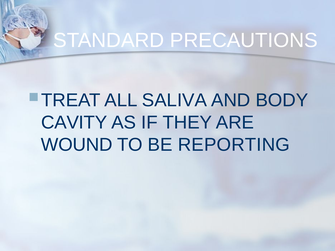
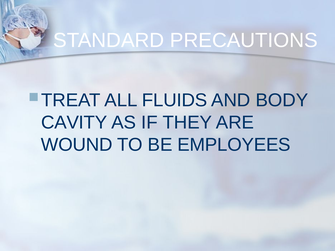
SALIVA: SALIVA -> FLUIDS
REPORTING: REPORTING -> EMPLOYEES
